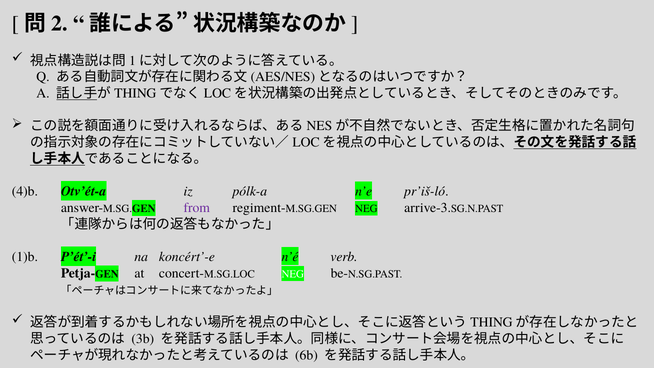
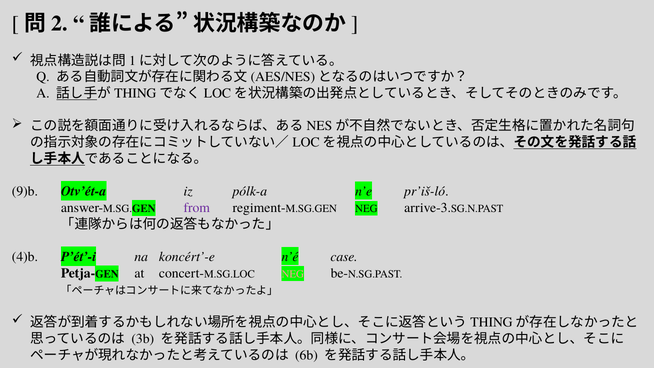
4)b: 4)b -> 9)b
1)b: 1)b -> 4)b
verb: verb -> case
NEG at (293, 274) colour: white -> pink
